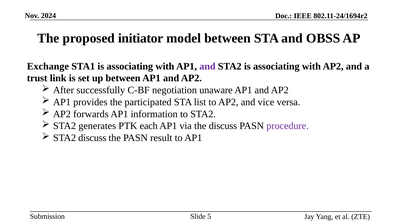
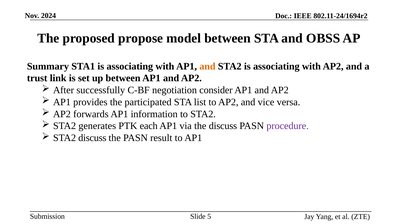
initiator: initiator -> propose
Exchange: Exchange -> Summary
and at (207, 66) colour: purple -> orange
unaware: unaware -> consider
